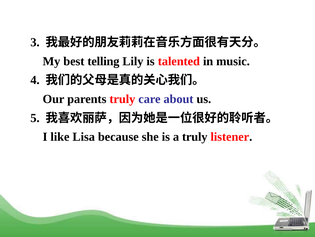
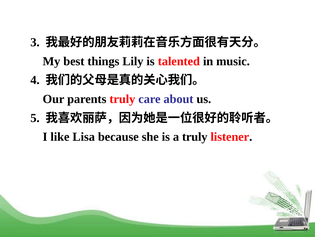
telling: telling -> things
